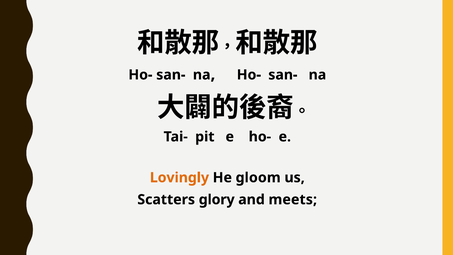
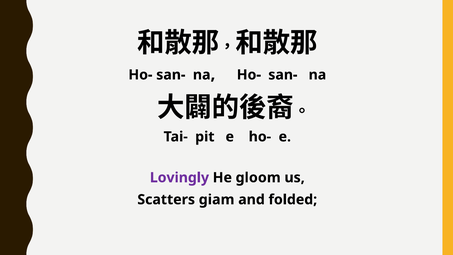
Lovingly colour: orange -> purple
glory: glory -> giam
meets: meets -> folded
